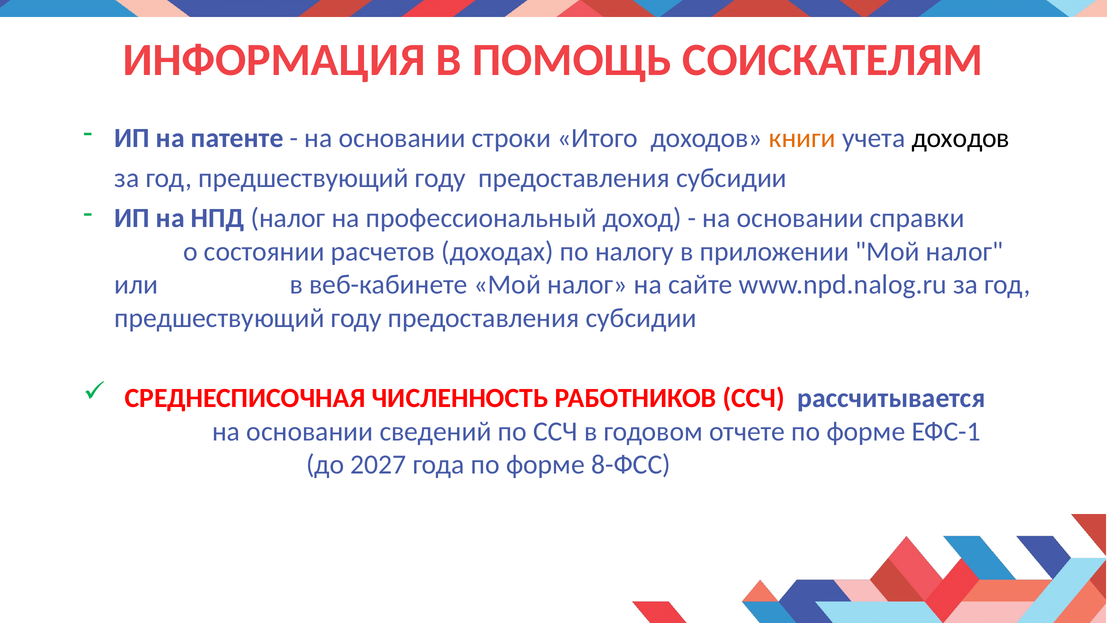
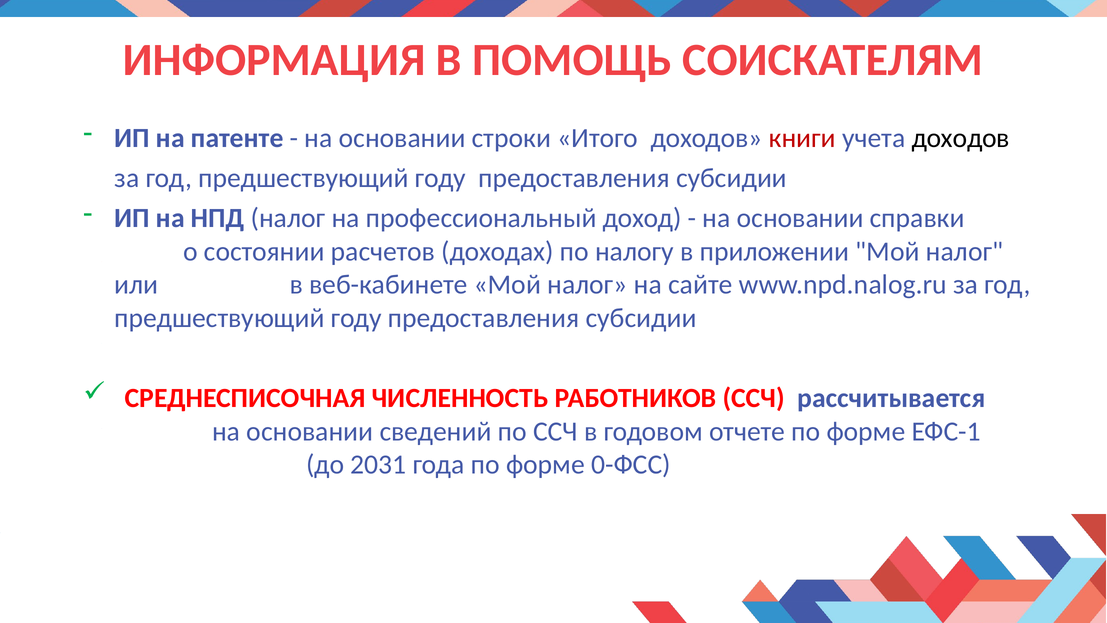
книги colour: orange -> red
2027: 2027 -> 2031
8-ФСС: 8-ФСС -> 0-ФСС
